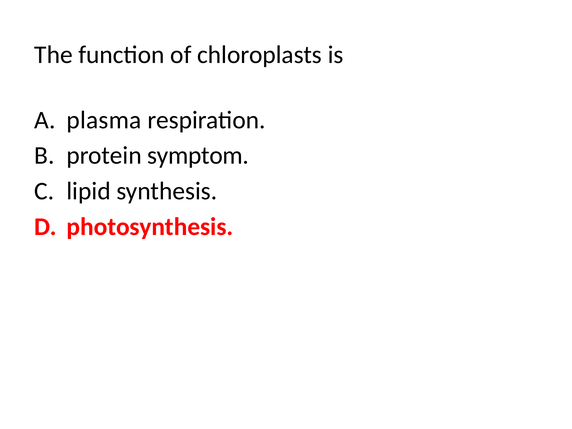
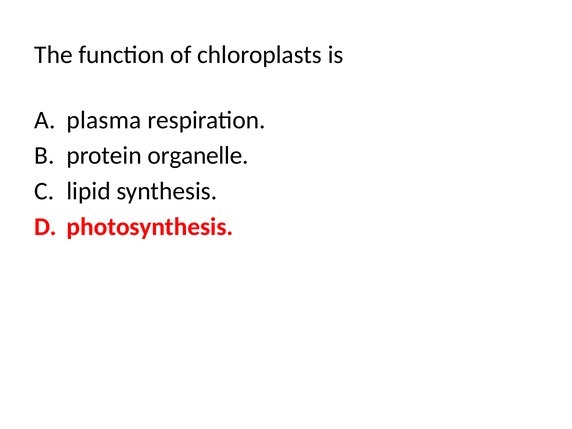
symptom: symptom -> organelle
